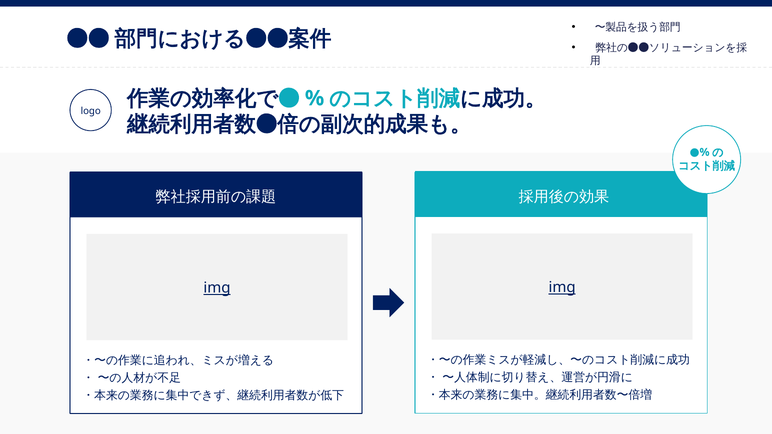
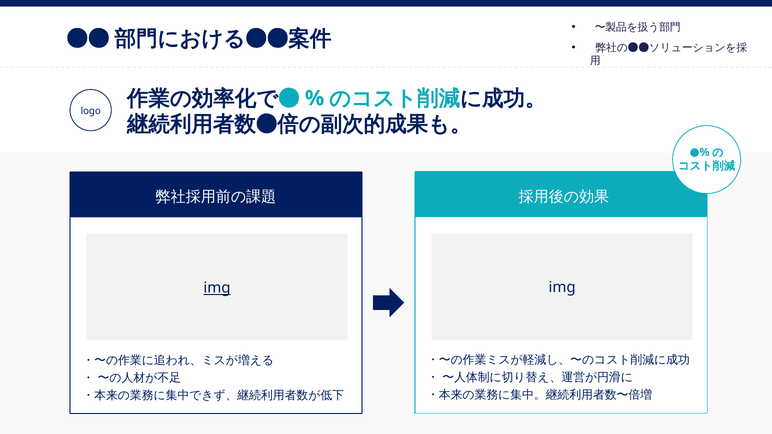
img at (562, 288) underline: present -> none
